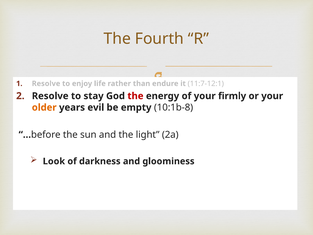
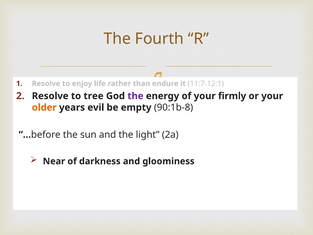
stay: stay -> tree
the at (135, 96) colour: red -> purple
10:1b-8: 10:1b-8 -> 90:1b-8
Look: Look -> Near
